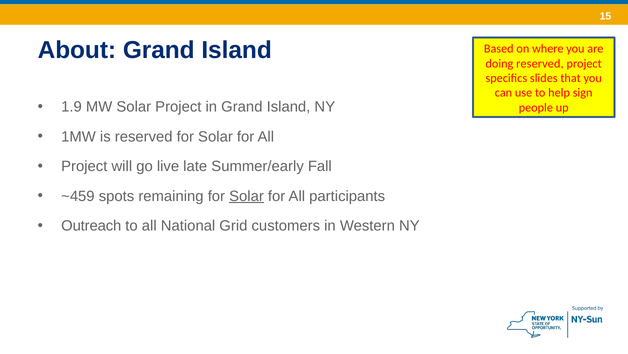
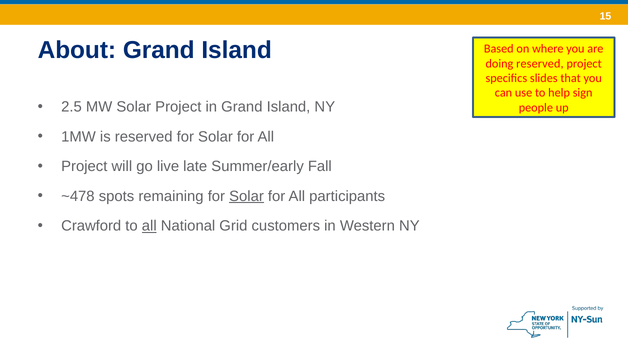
1.9: 1.9 -> 2.5
~459: ~459 -> ~478
Outreach: Outreach -> Crawford
all at (149, 226) underline: none -> present
